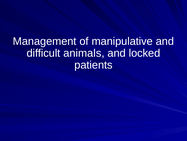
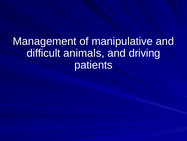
locked: locked -> driving
